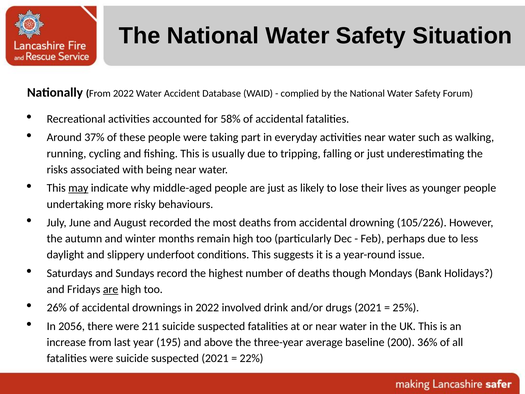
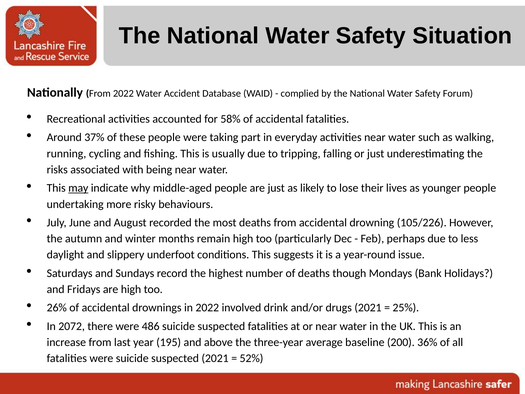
are at (111, 289) underline: present -> none
2056: 2056 -> 2072
211: 211 -> 486
22%: 22% -> 52%
